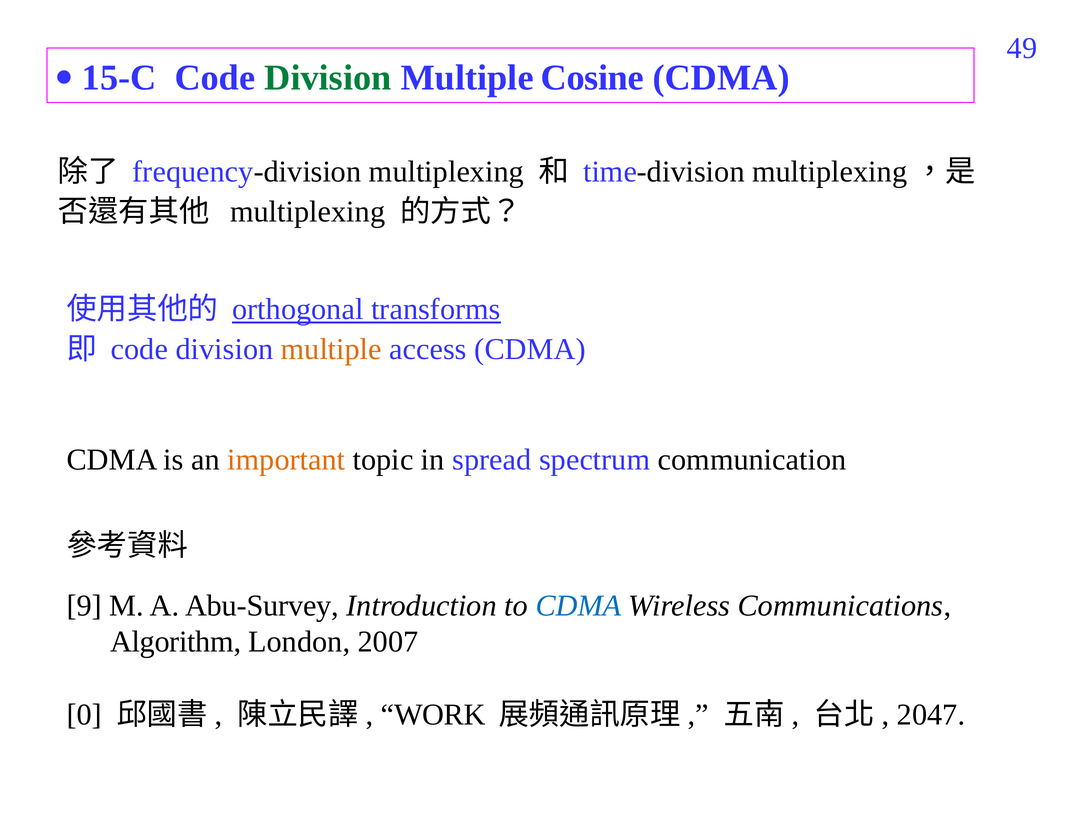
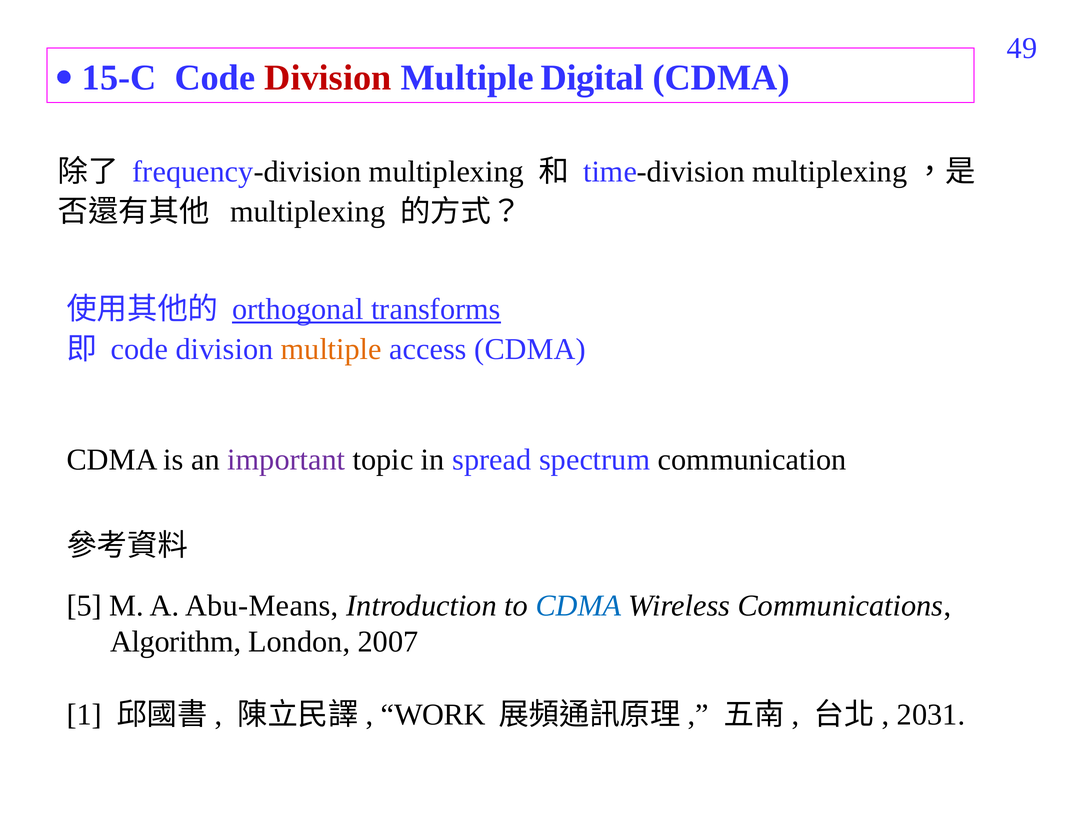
Division at (328, 78) colour: green -> red
Cosine: Cosine -> Digital
important colour: orange -> purple
9: 9 -> 5
Abu-Survey: Abu-Survey -> Abu-Means
0: 0 -> 1
2047: 2047 -> 2031
